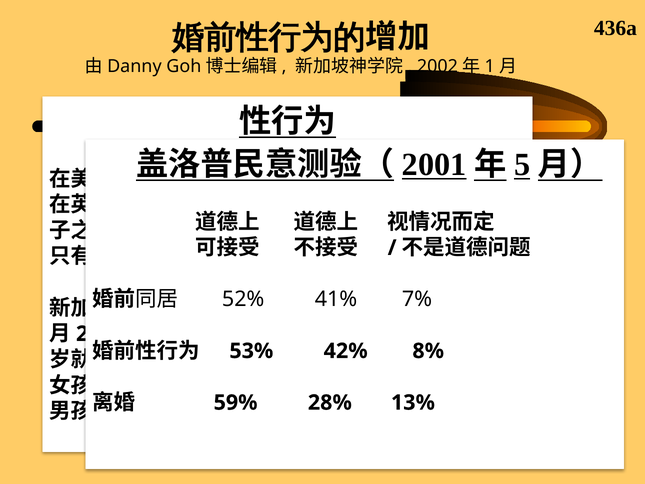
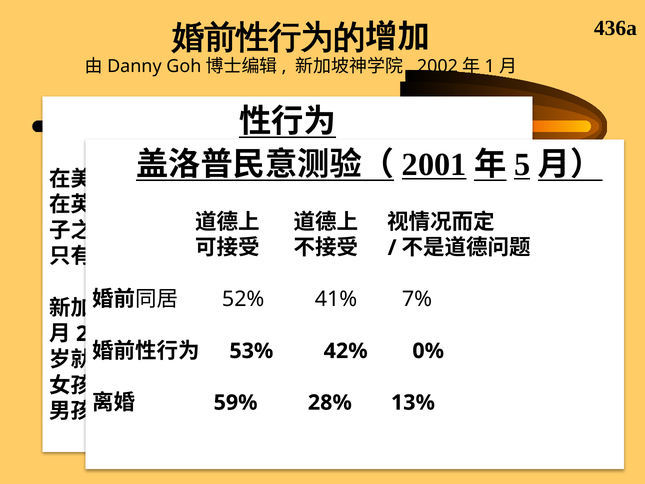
8%: 8% -> 0%
